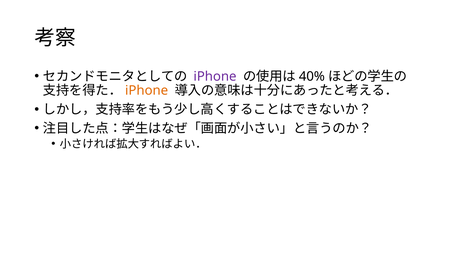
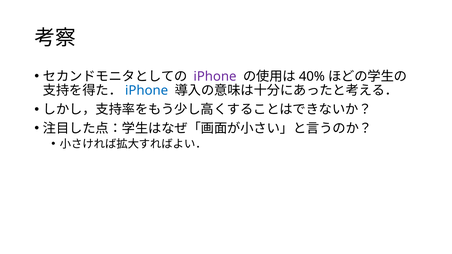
iPhone at (147, 91) colour: orange -> blue
